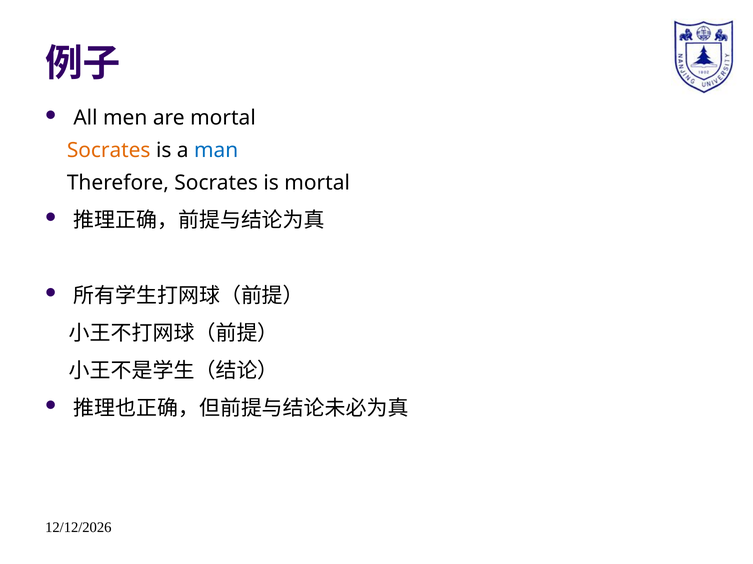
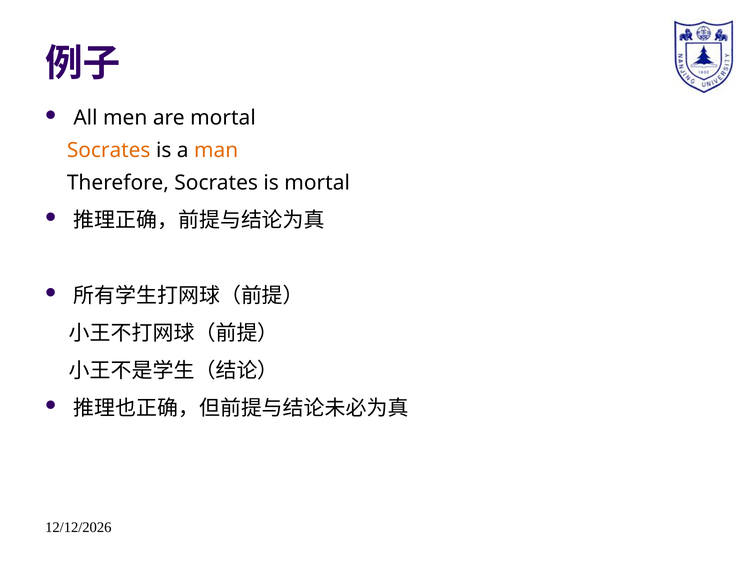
man colour: blue -> orange
